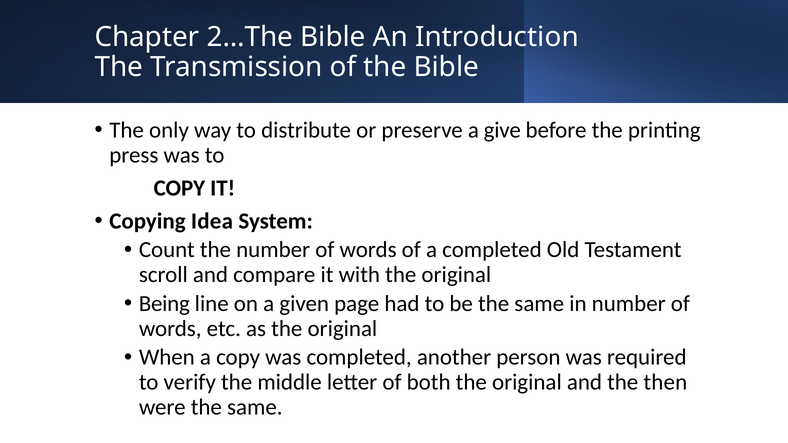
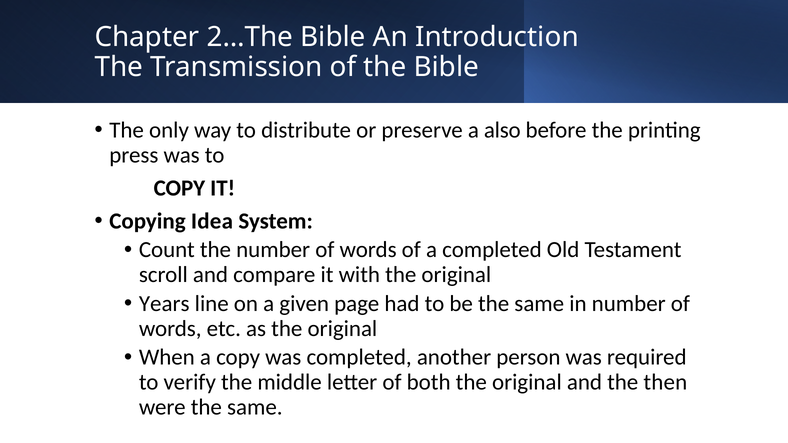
give: give -> also
Being: Being -> Years
